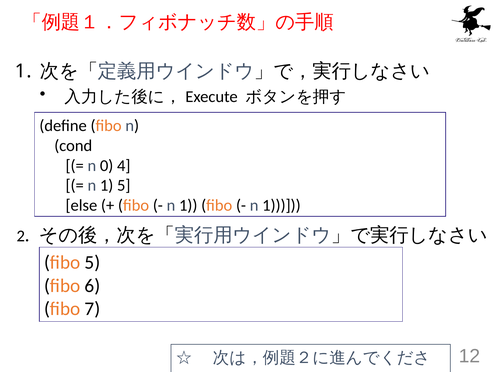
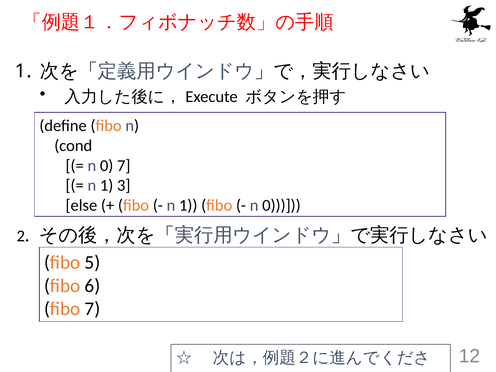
0 4: 4 -> 7
1 5: 5 -> 3
1 at (281, 205): 1 -> 0
